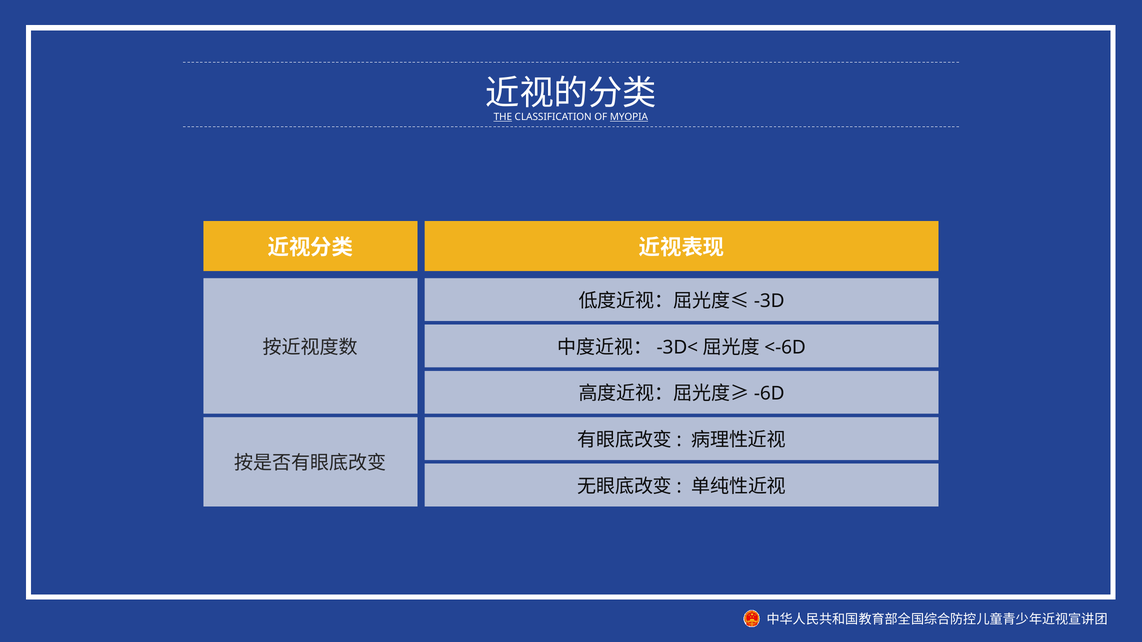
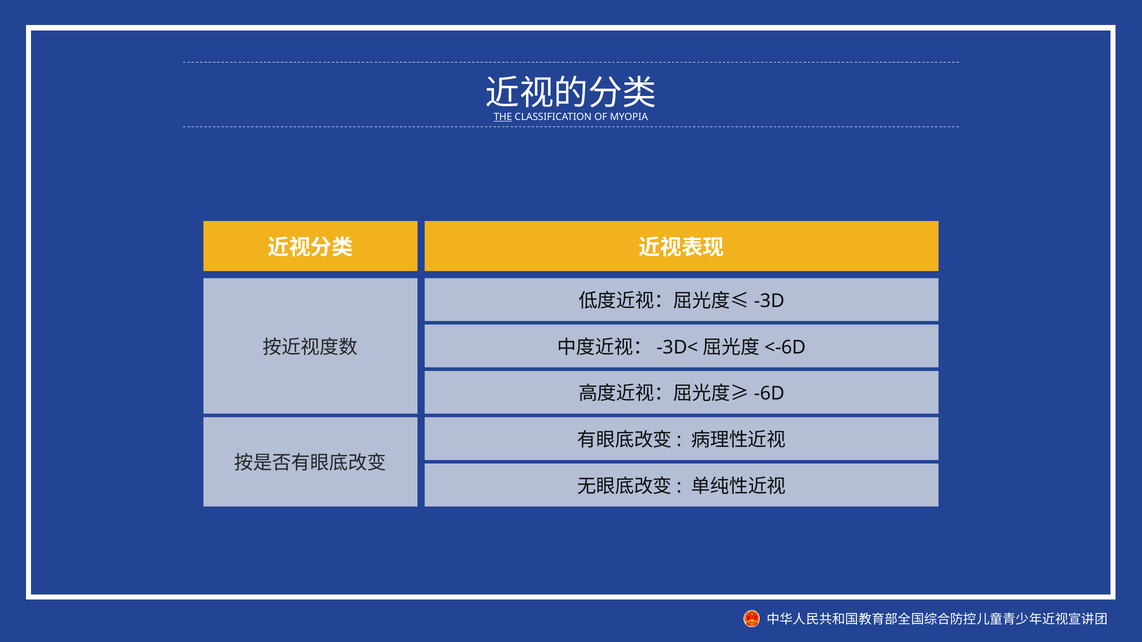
MYOPIA underline: present -> none
